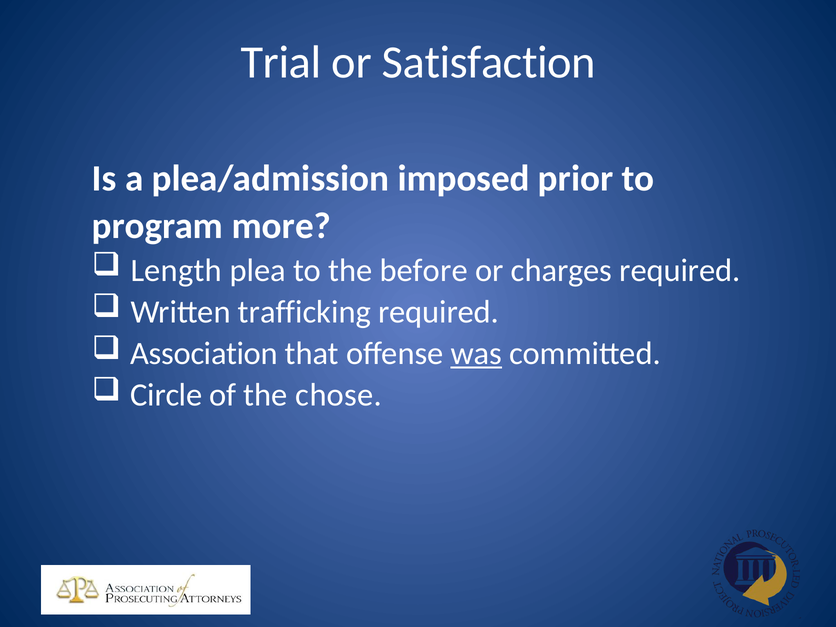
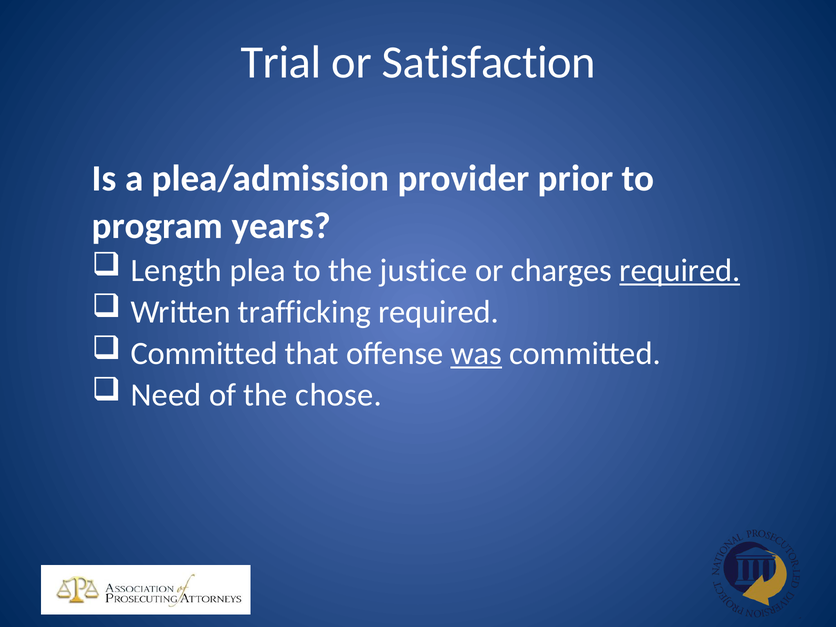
imposed: imposed -> provider
more: more -> years
before: before -> justice
required at (680, 270) underline: none -> present
Association at (204, 354): Association -> Committed
Circle: Circle -> Need
